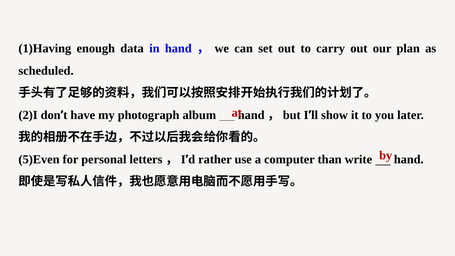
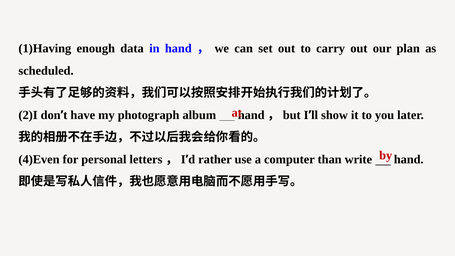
5)Even: 5)Even -> 4)Even
